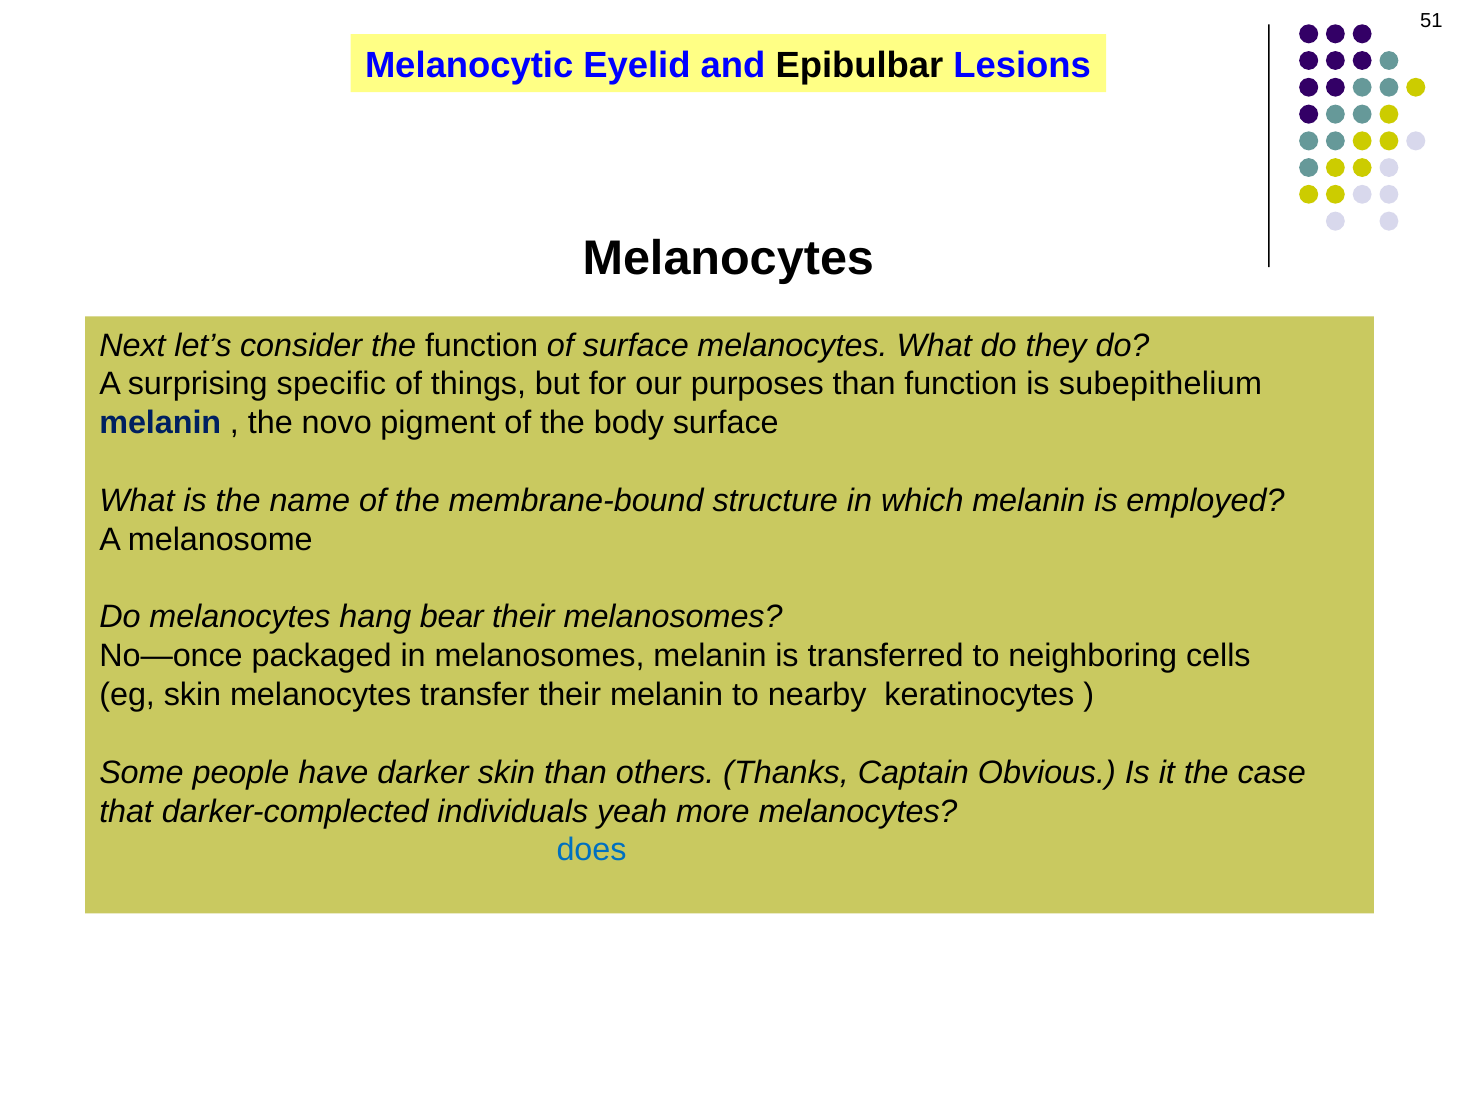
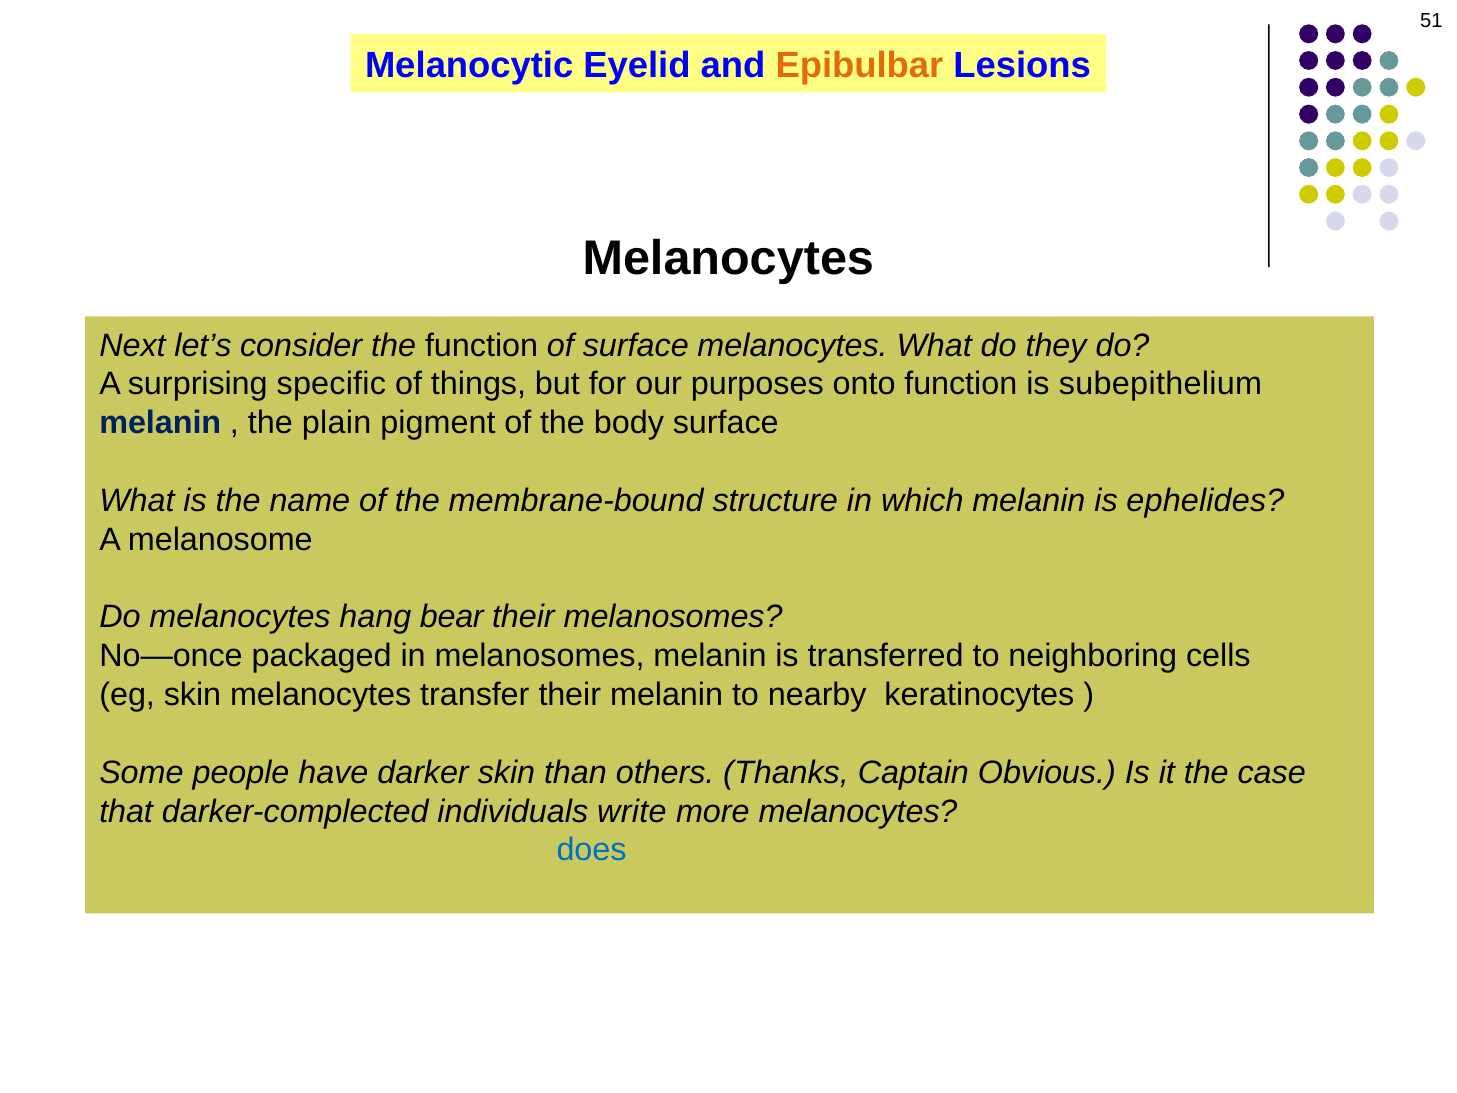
Epibulbar colour: black -> orange
purposes than: than -> onto
novo: novo -> plain
employed: employed -> ephelides
yeah: yeah -> write
